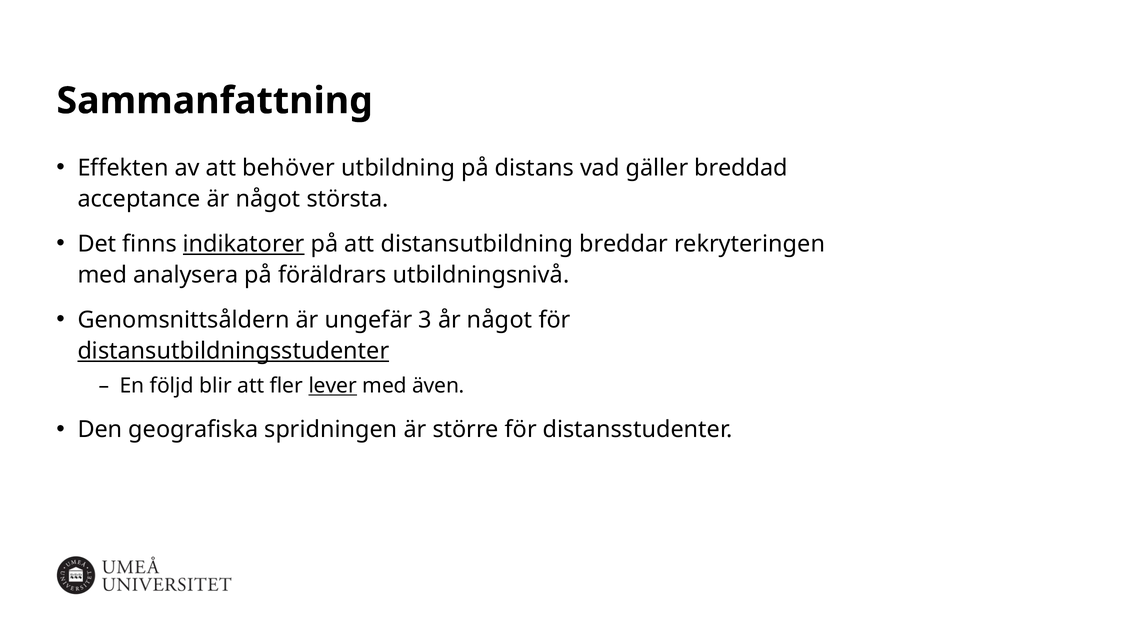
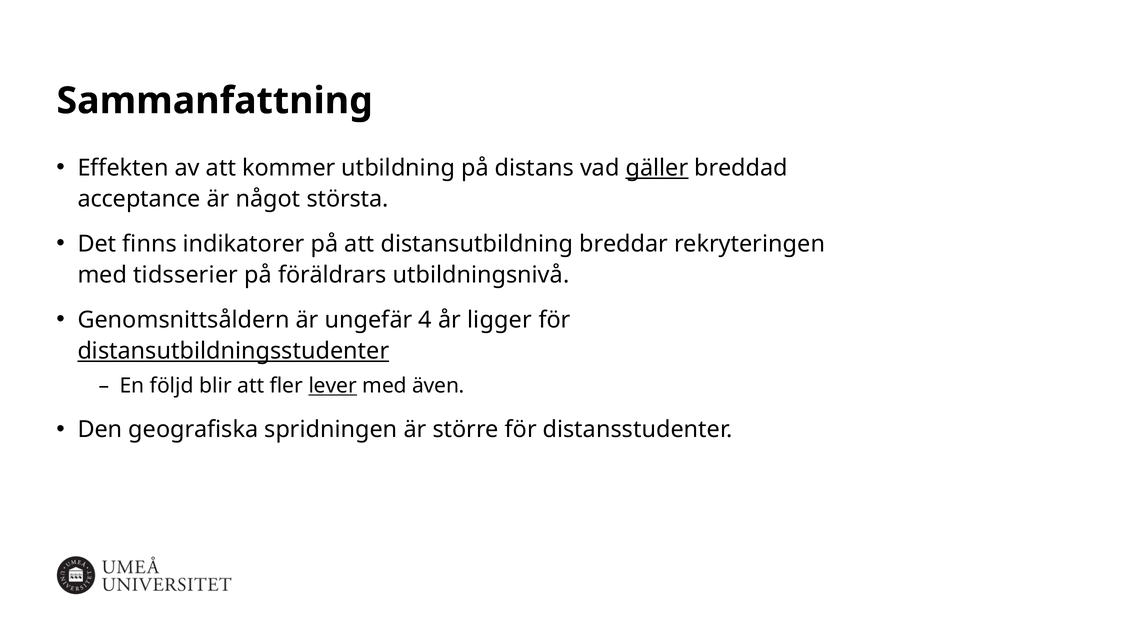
behöver: behöver -> kommer
gäller underline: none -> present
indikatorer underline: present -> none
analysera: analysera -> tidsserier
3: 3 -> 4
år något: något -> ligger
